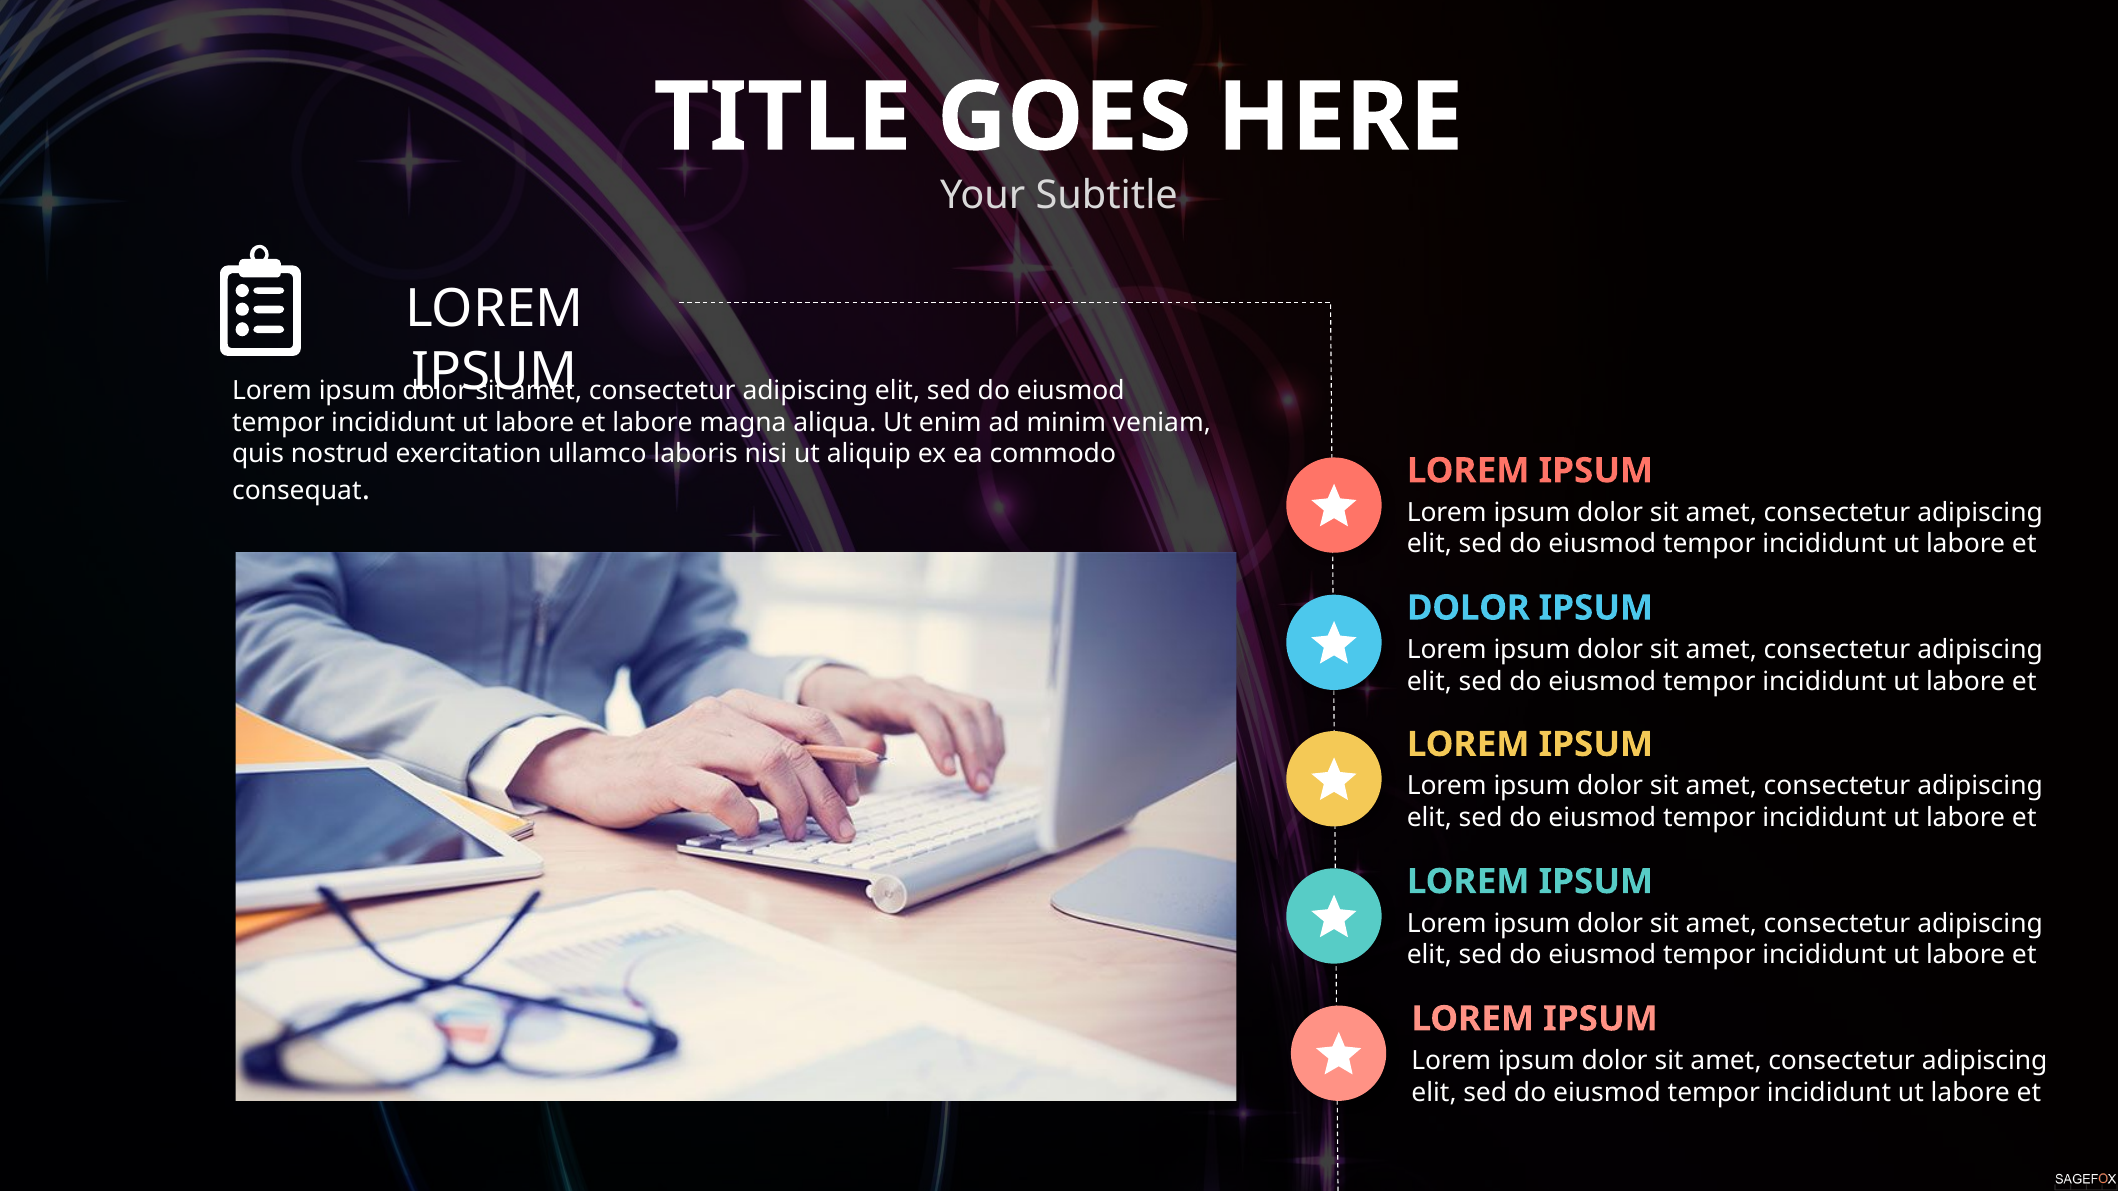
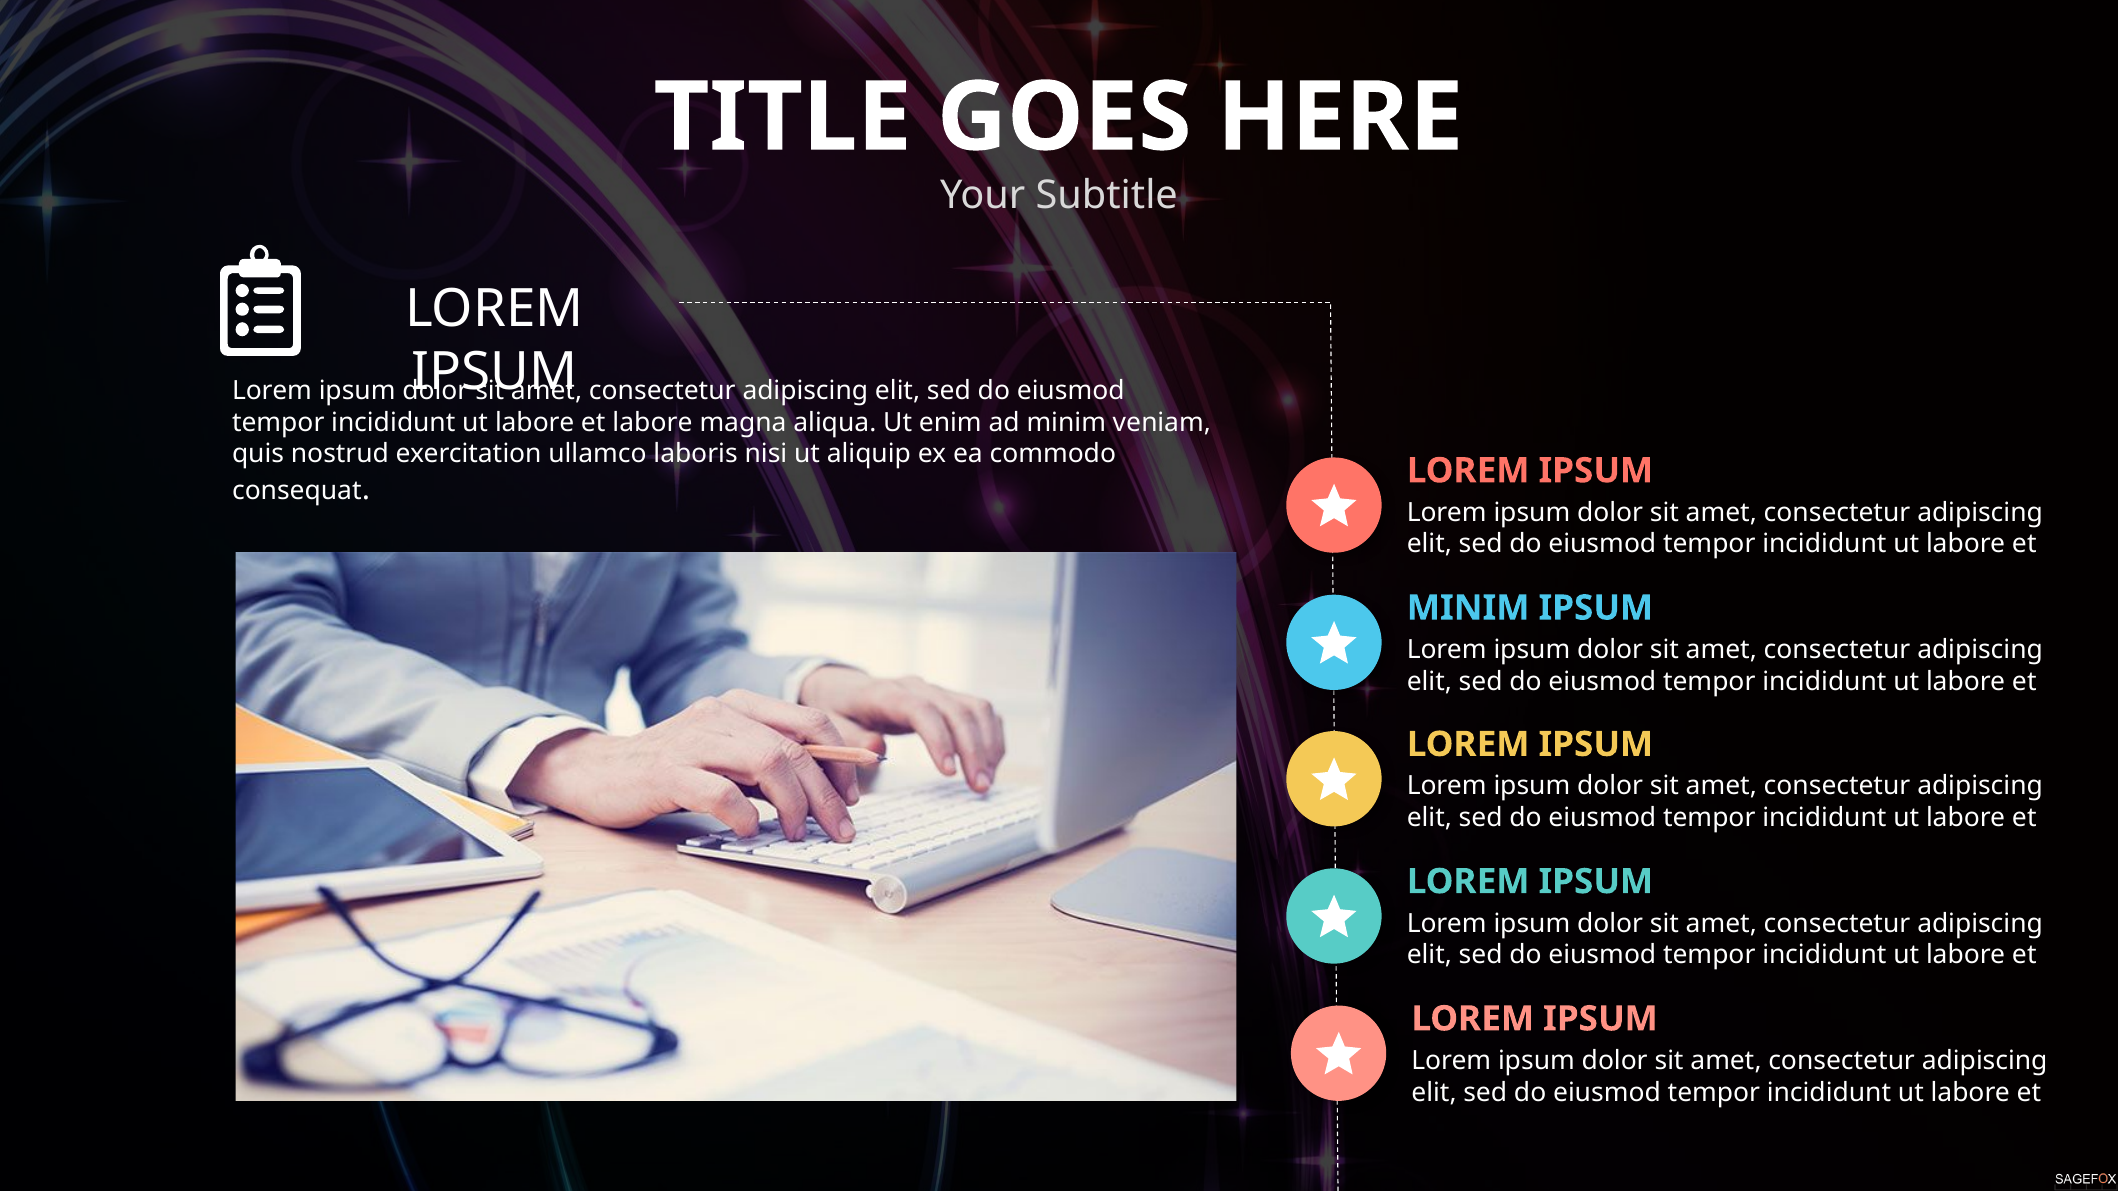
DOLOR at (1468, 608): DOLOR -> MINIM
